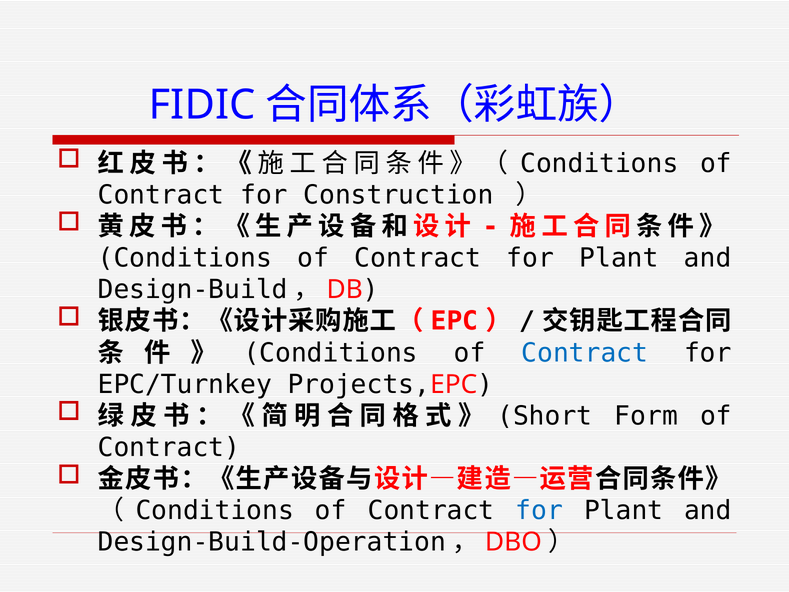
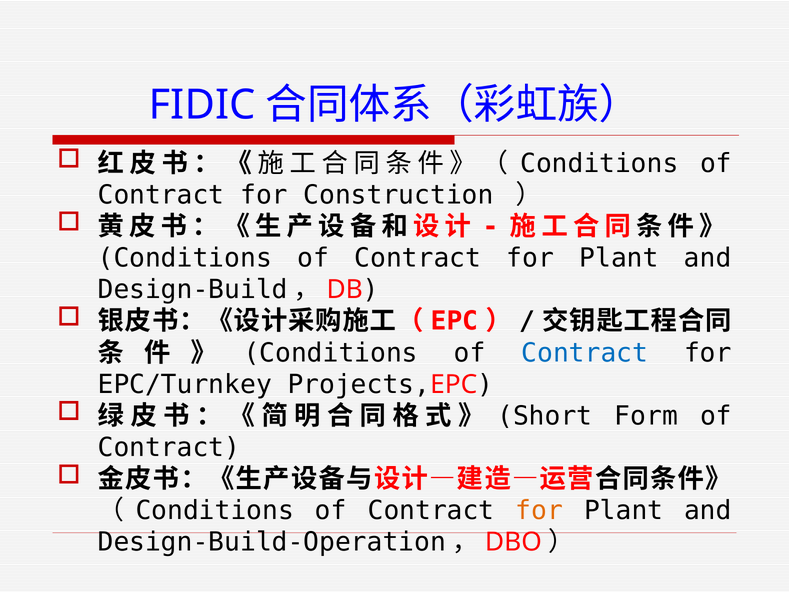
for at (539, 511) colour: blue -> orange
